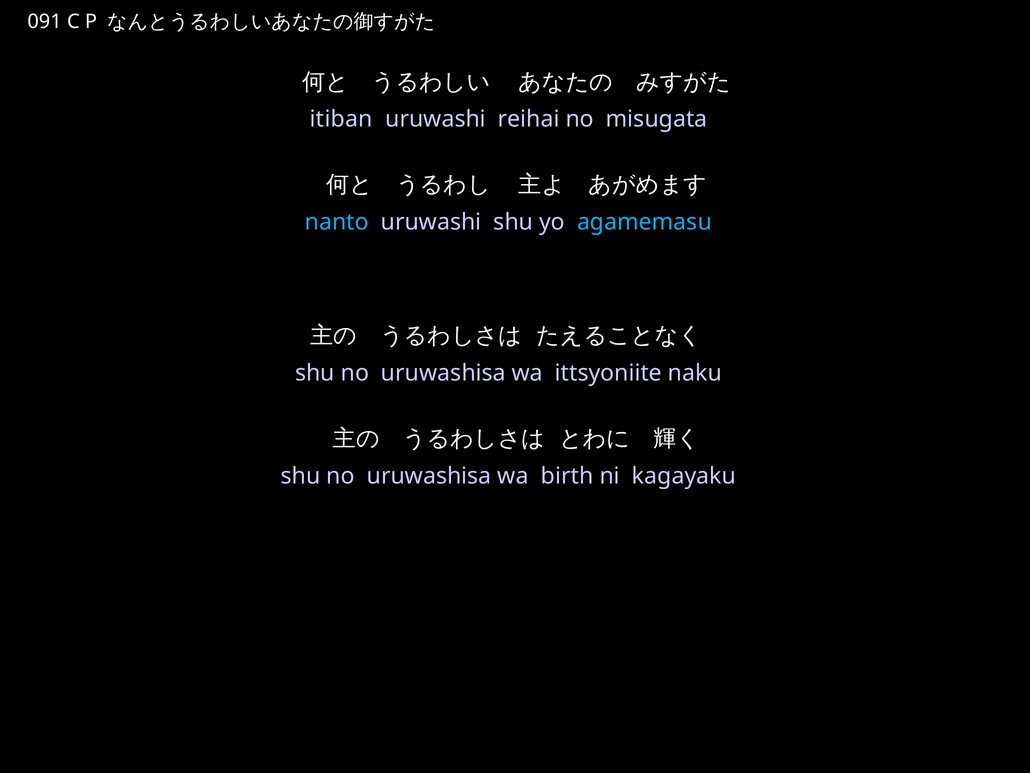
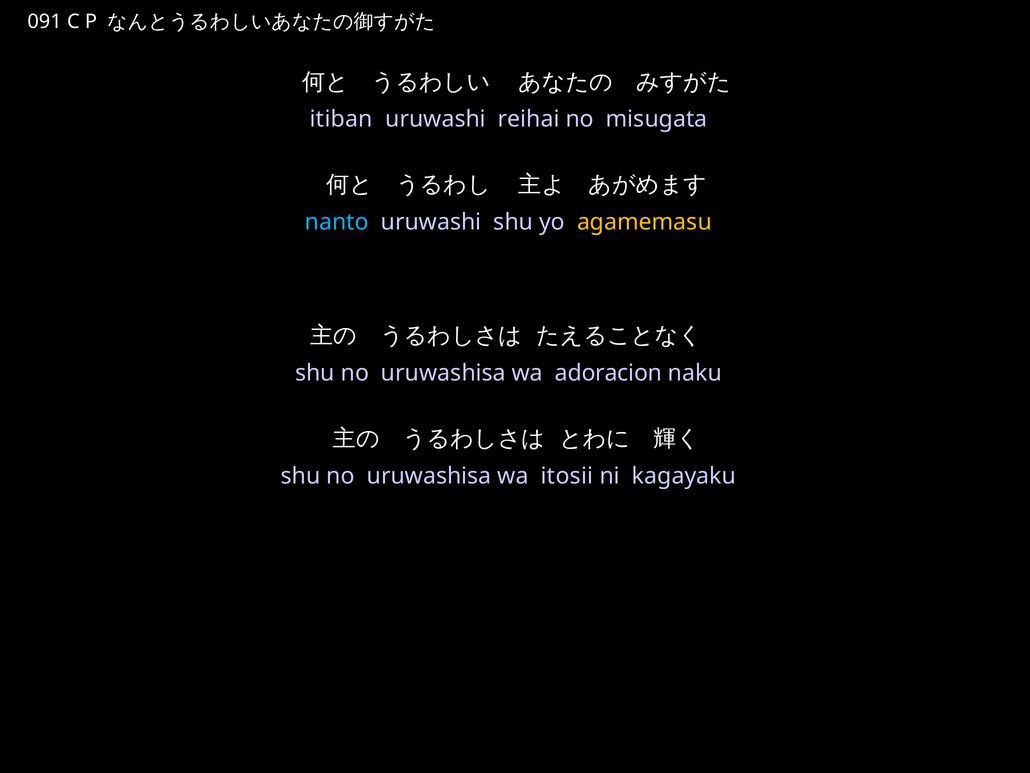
agamemasu colour: light blue -> yellow
ittsyoniite: ittsyoniite -> adoracion
birth: birth -> itosii
